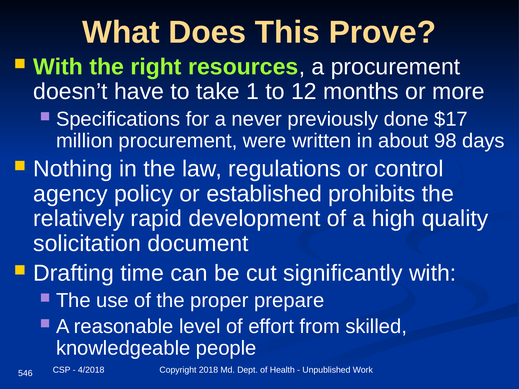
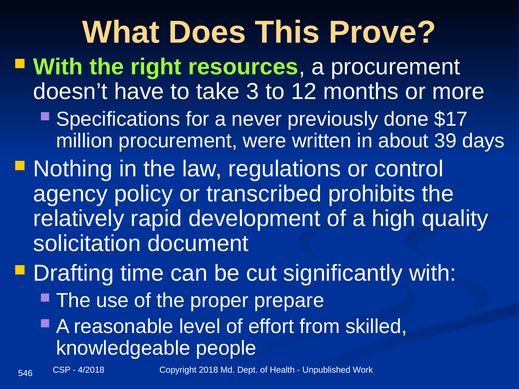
1: 1 -> 3
98: 98 -> 39
established: established -> transcribed
